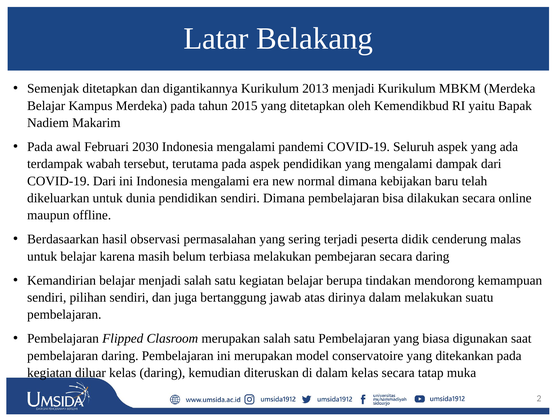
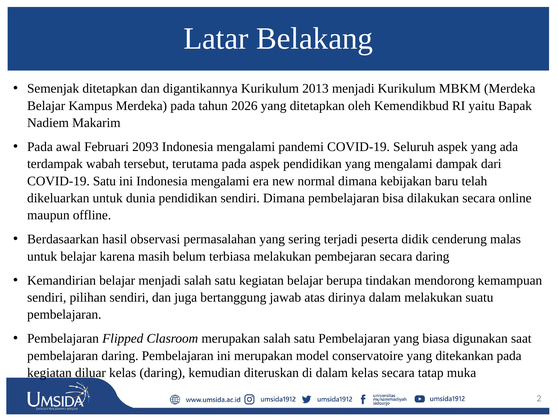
2015: 2015 -> 2026
2030: 2030 -> 2093
COVID-19 Dari: Dari -> Satu
